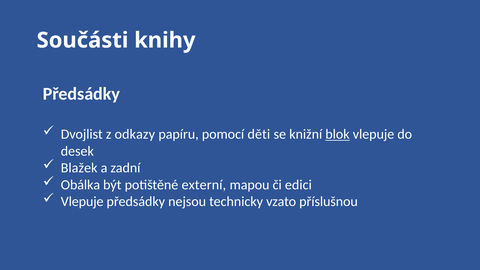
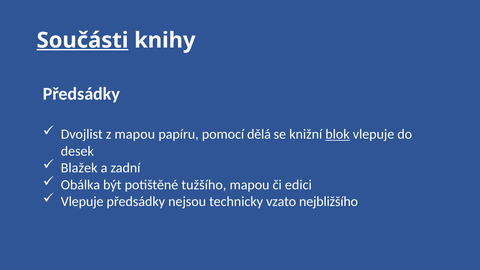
Součásti underline: none -> present
z odkazy: odkazy -> mapou
děti: děti -> dělá
externí: externí -> tužšího
příslušnou: příslušnou -> nejbližšího
